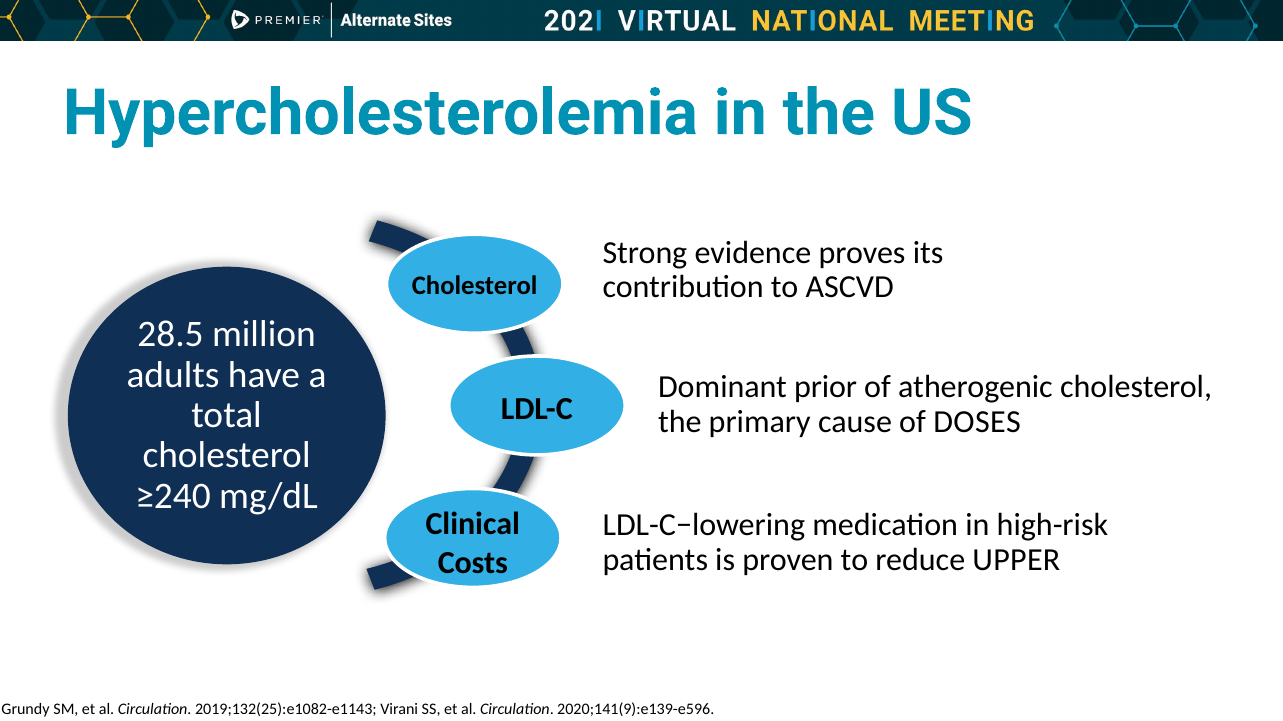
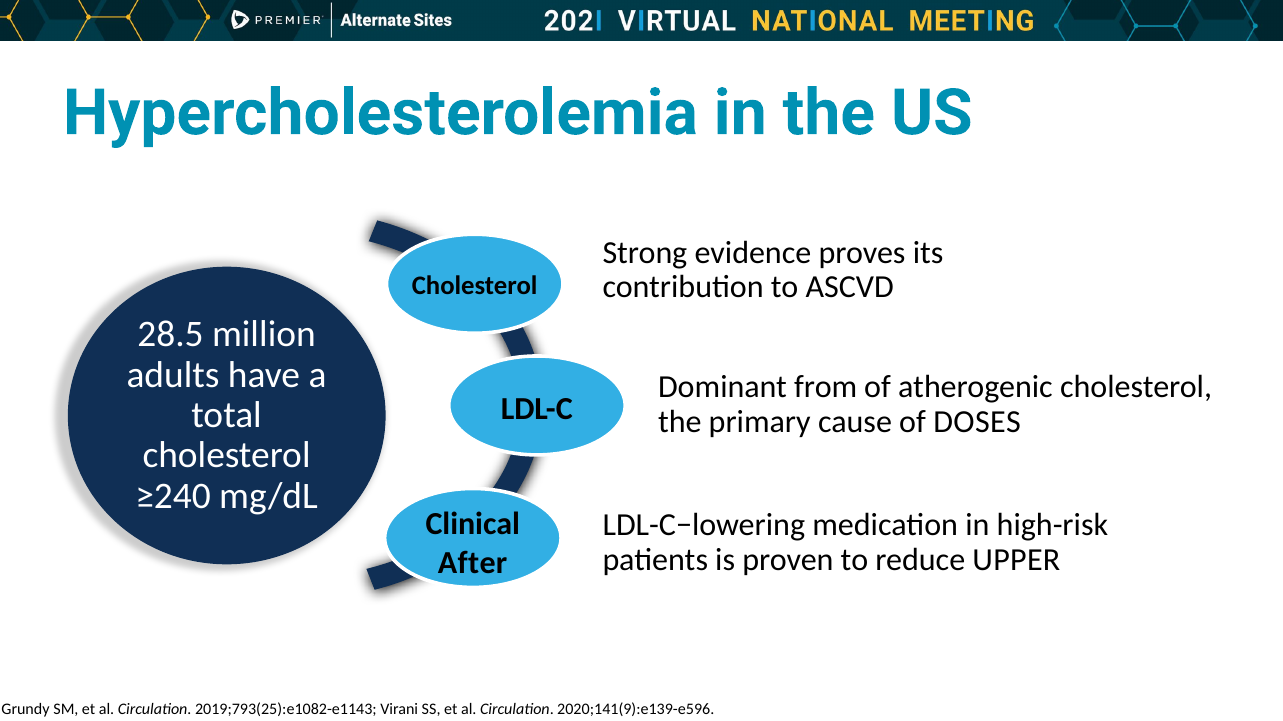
prior: prior -> from
Costs: Costs -> After
2019;132(25):e1082-e1143: 2019;132(25):e1082-e1143 -> 2019;793(25):e1082-e1143
